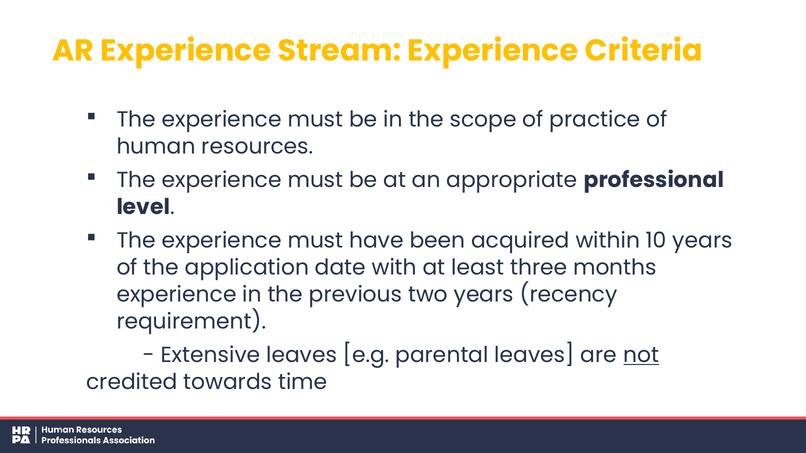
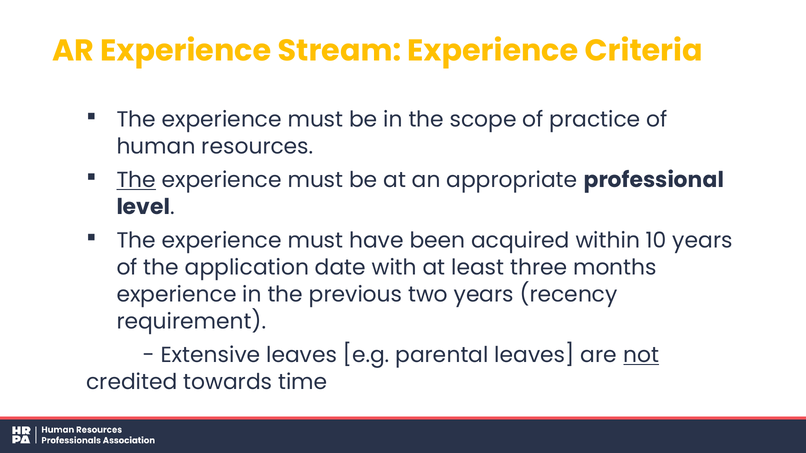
The at (136, 180) underline: none -> present
